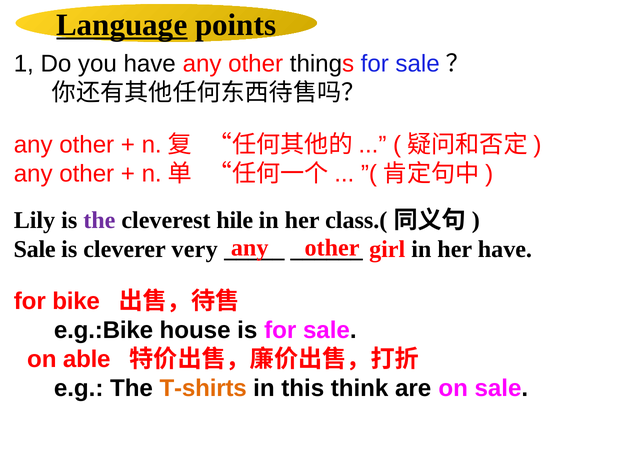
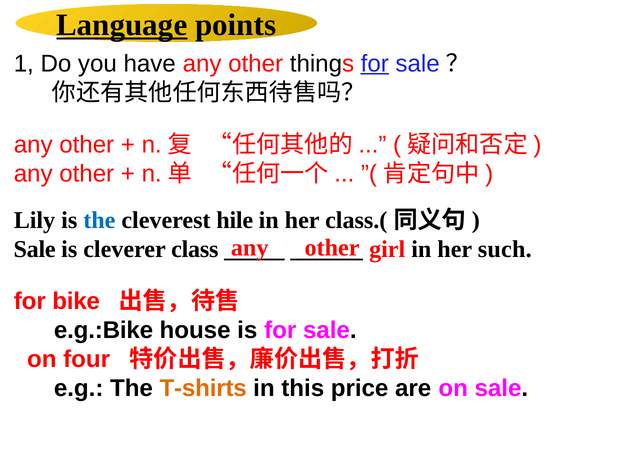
for at (375, 64) underline: none -> present
the at (99, 220) colour: purple -> blue
very: very -> class
her have: have -> such
able: able -> four
think: think -> price
